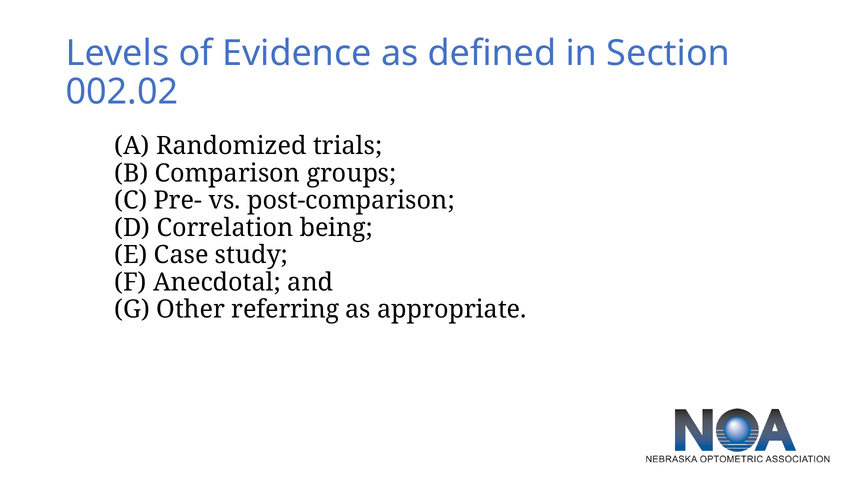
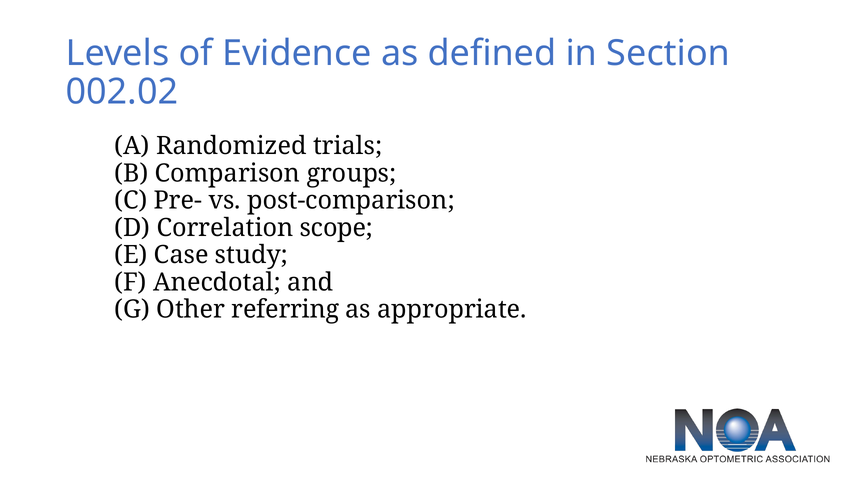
being: being -> scope
